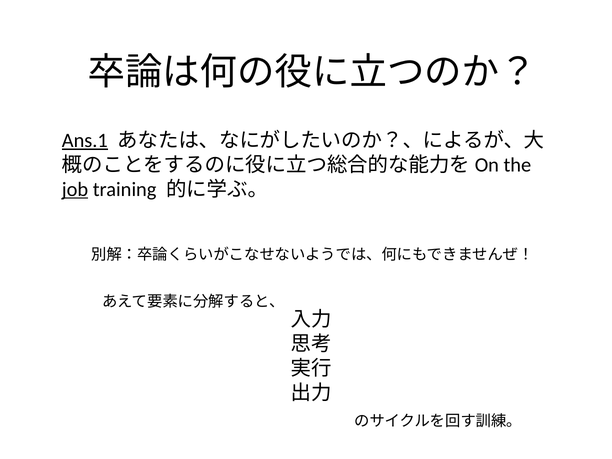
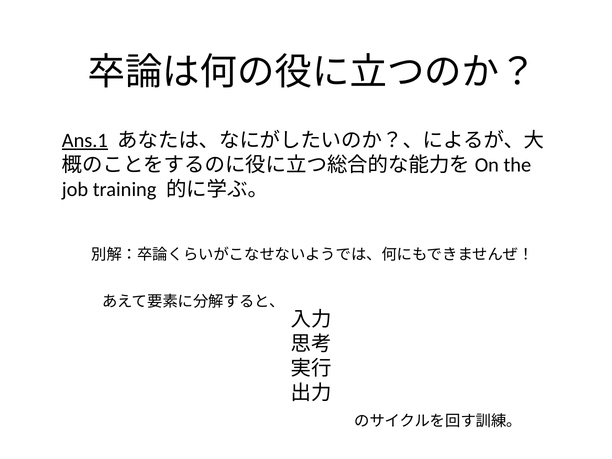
job underline: present -> none
